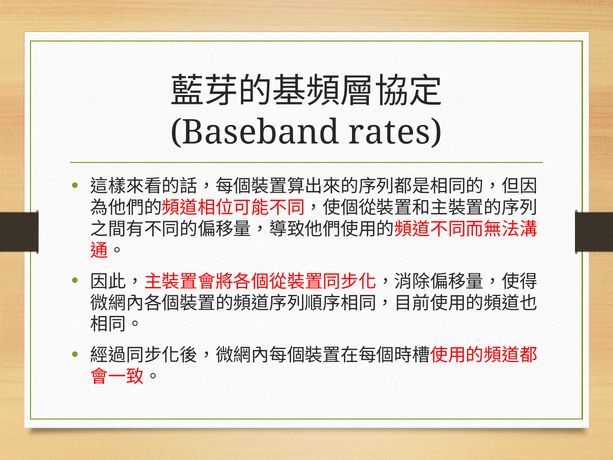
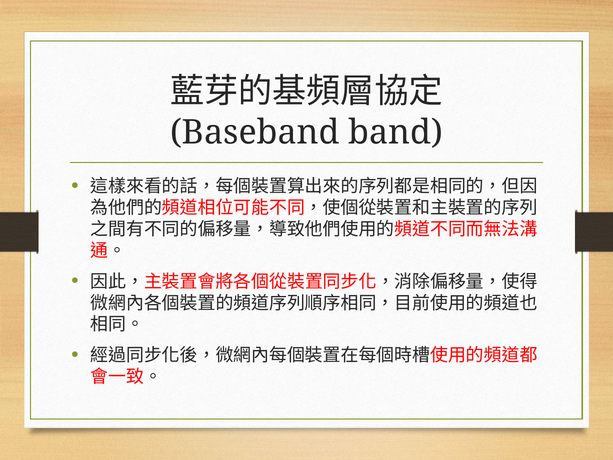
rates: rates -> band
